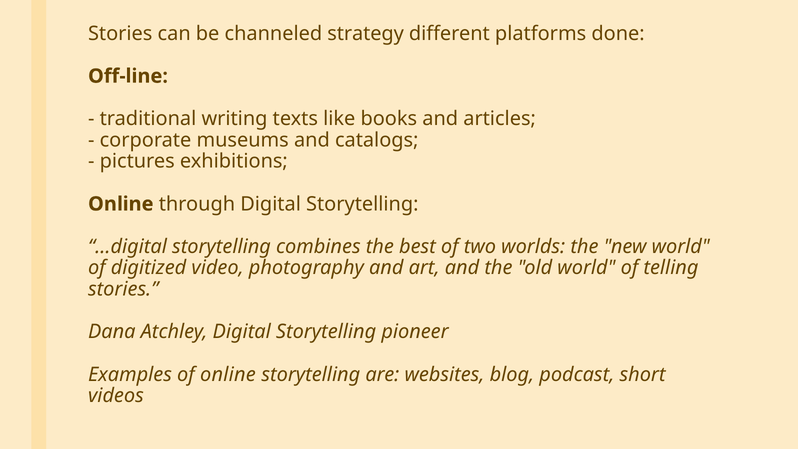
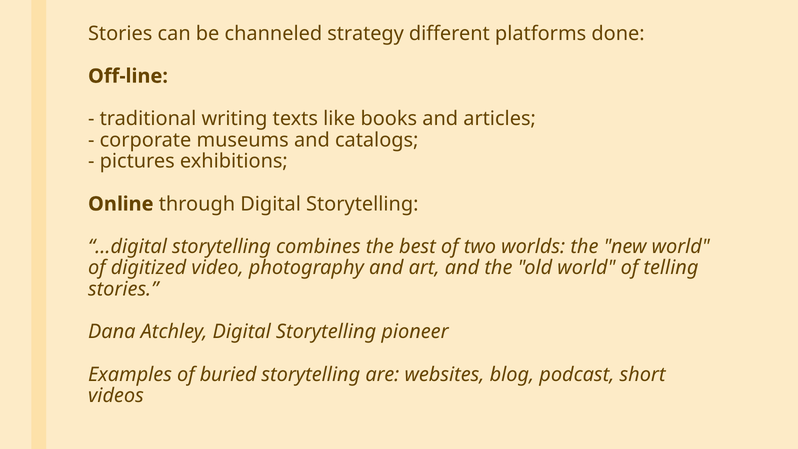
of online: online -> buried
